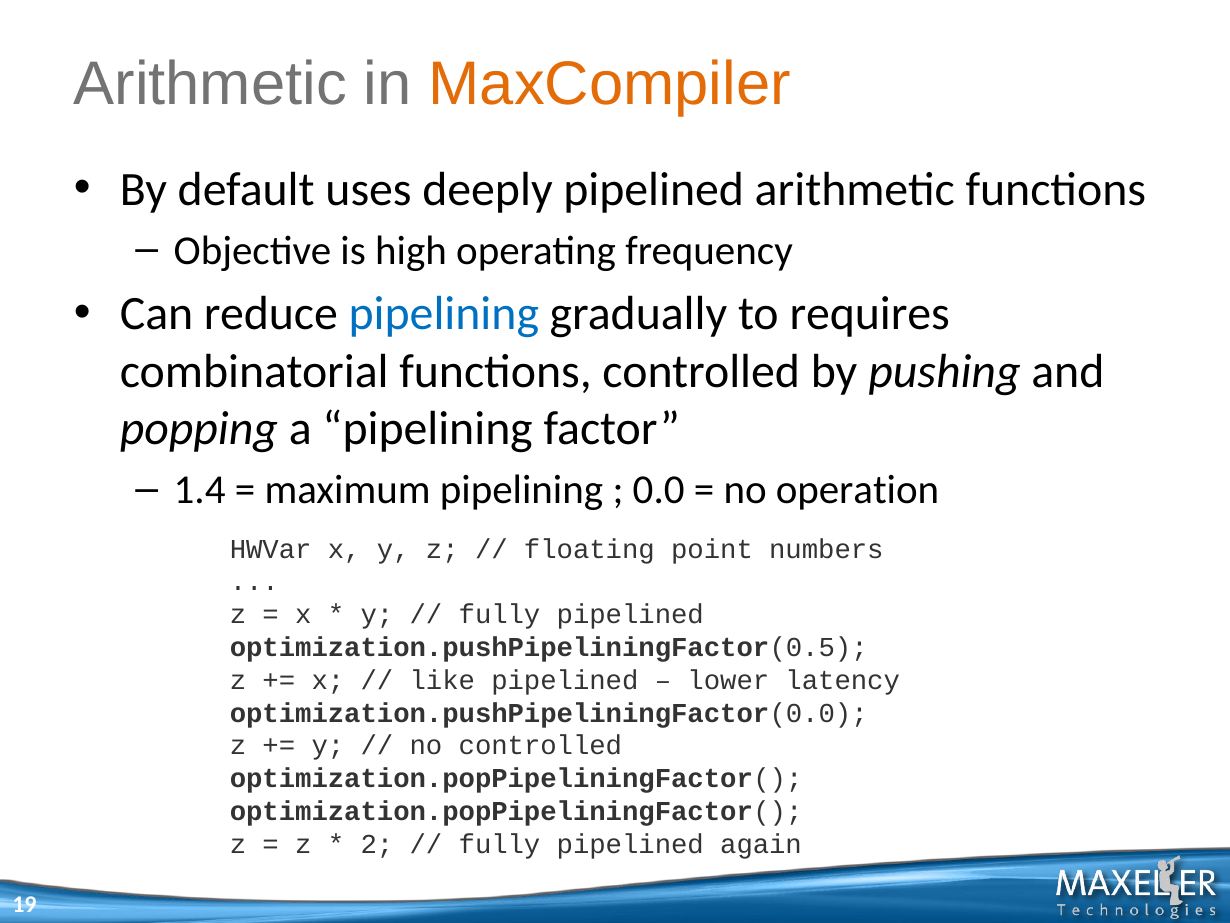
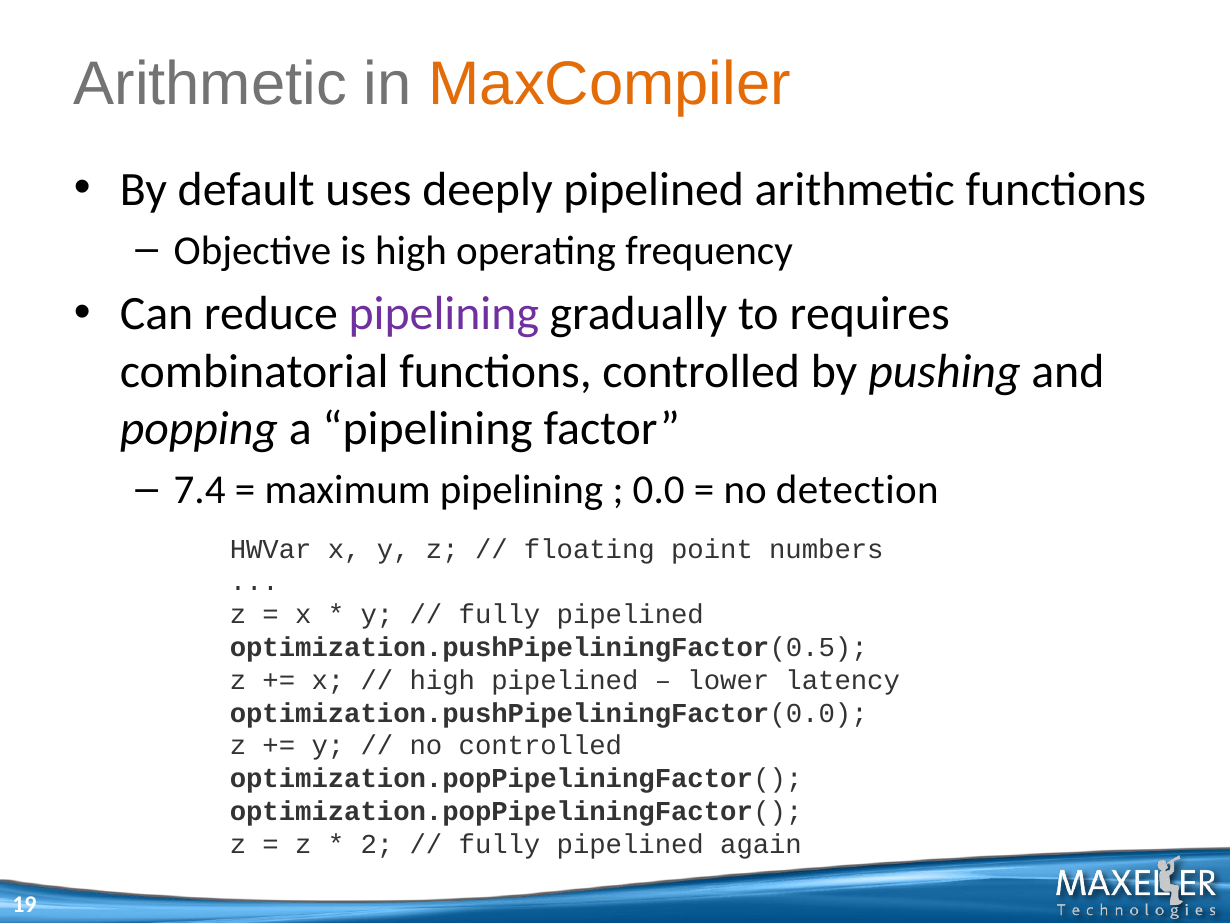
pipelining at (444, 314) colour: blue -> purple
1.4: 1.4 -> 7.4
operation: operation -> detection
like at (442, 680): like -> high
